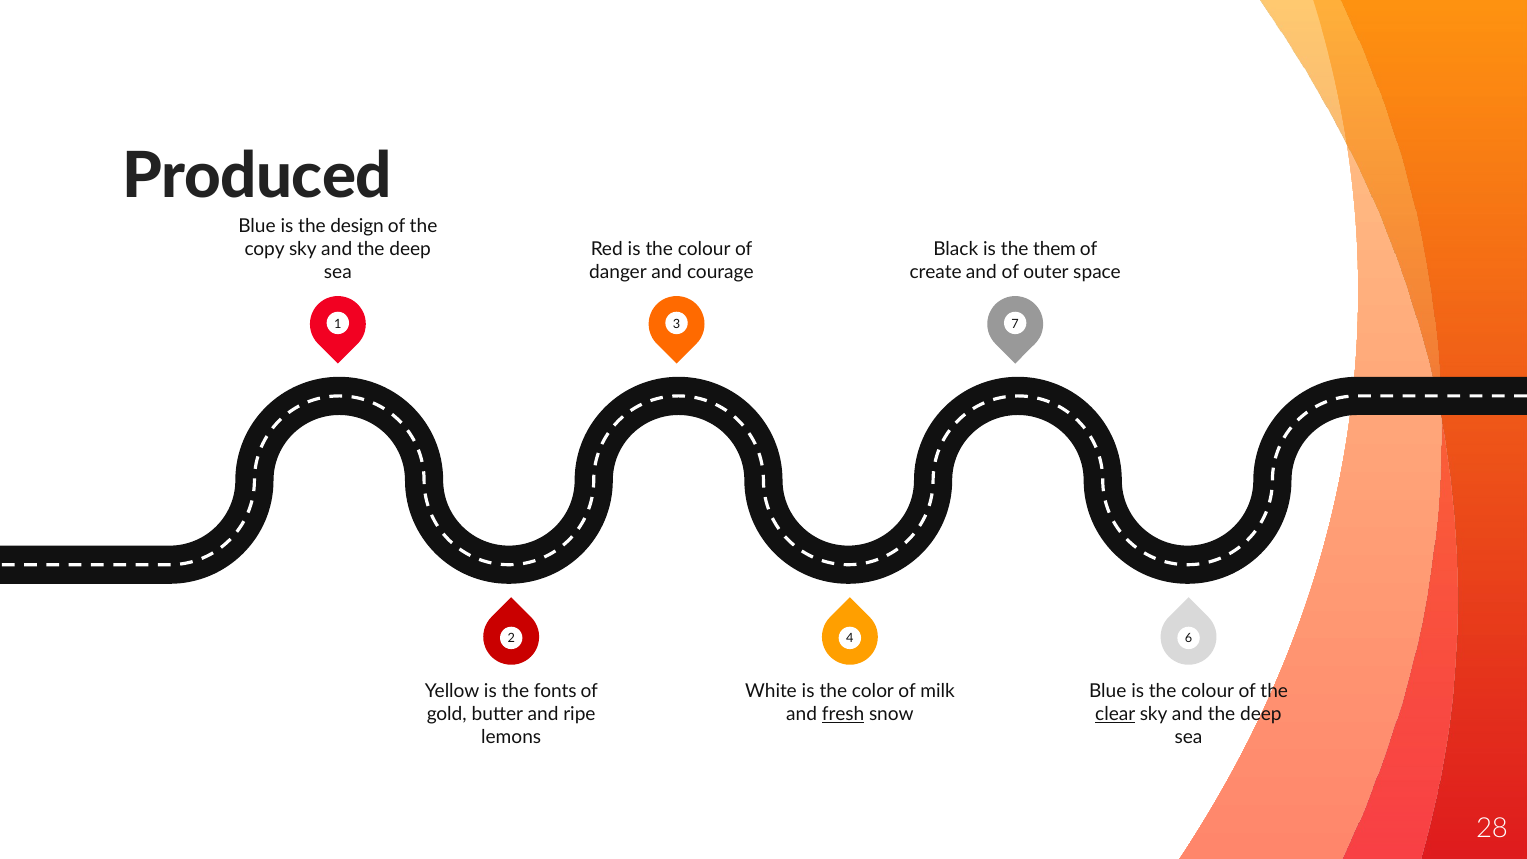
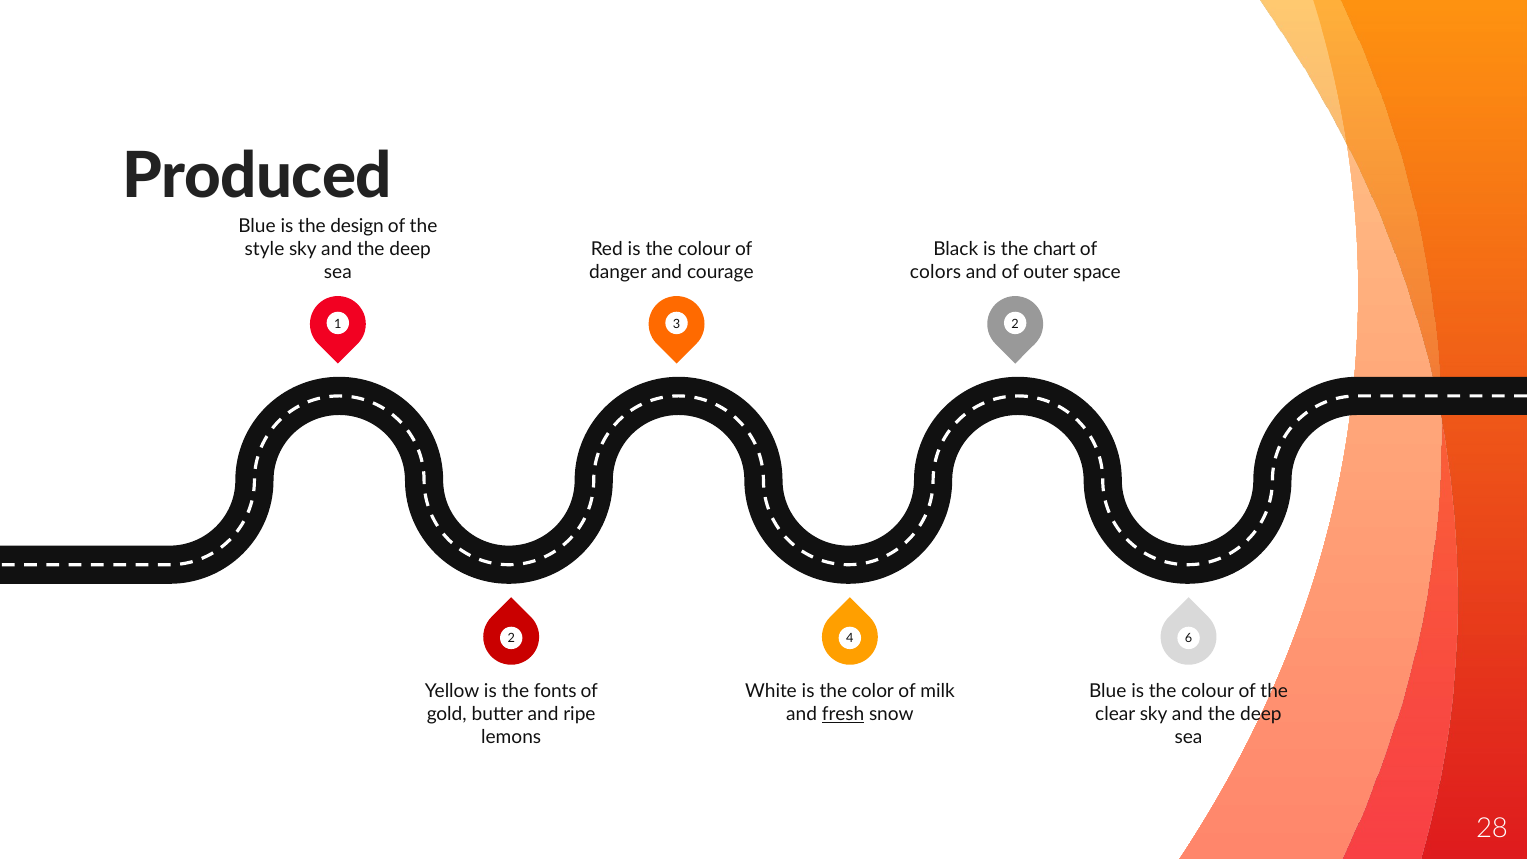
copy: copy -> style
them: them -> chart
create: create -> colors
3 7: 7 -> 2
clear underline: present -> none
